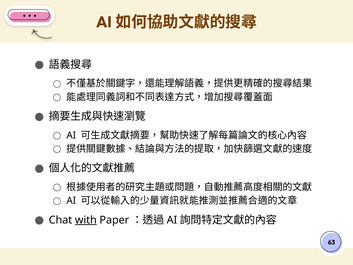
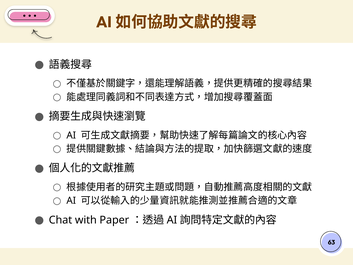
with underline: present -> none
